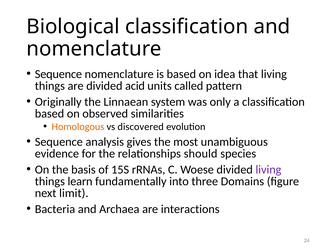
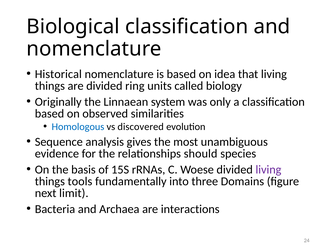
Sequence at (58, 74): Sequence -> Historical
acid: acid -> ring
pattern: pattern -> biology
Homologous colour: orange -> blue
learn: learn -> tools
